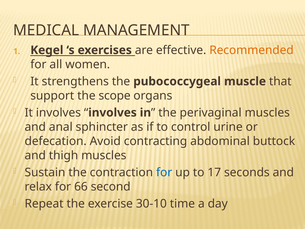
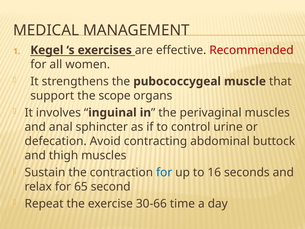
Recommended colour: orange -> red
involves at (113, 113): involves -> inguinal
17: 17 -> 16
66: 66 -> 65
30-10: 30-10 -> 30-66
